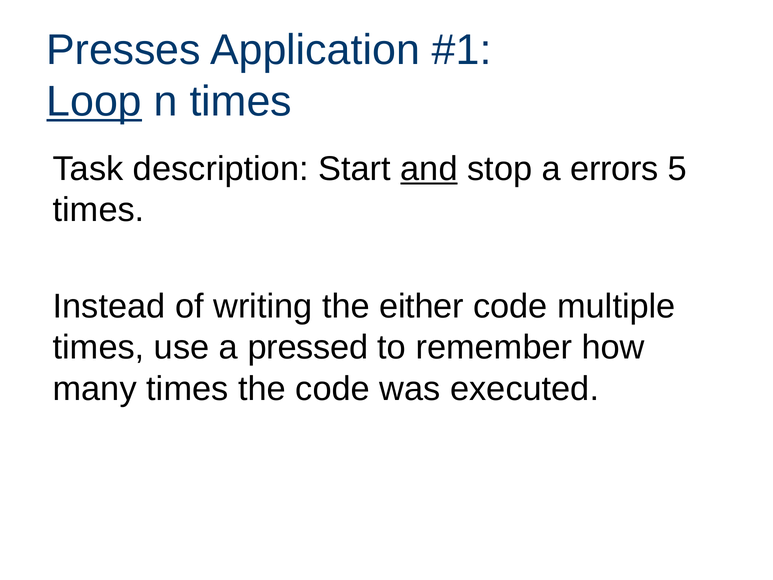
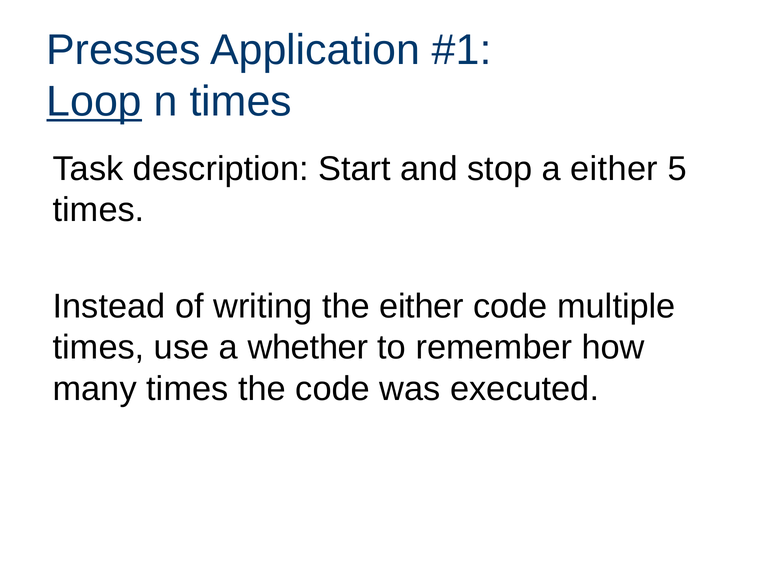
and underline: present -> none
a errors: errors -> either
pressed: pressed -> whether
